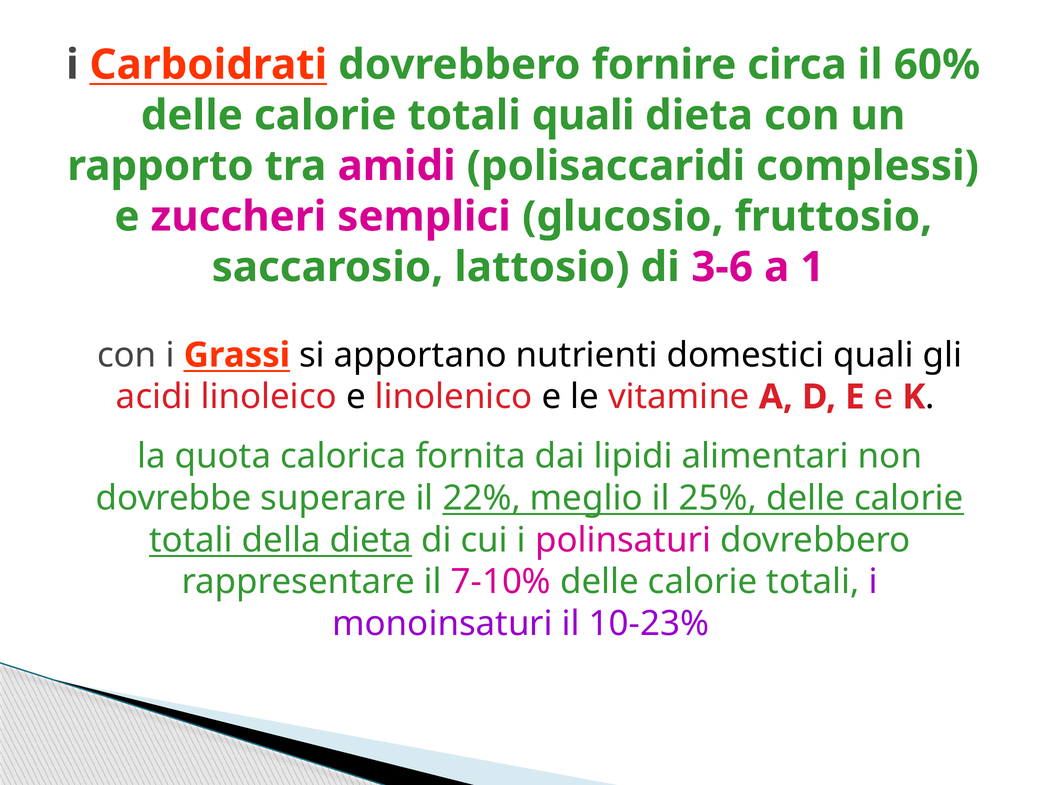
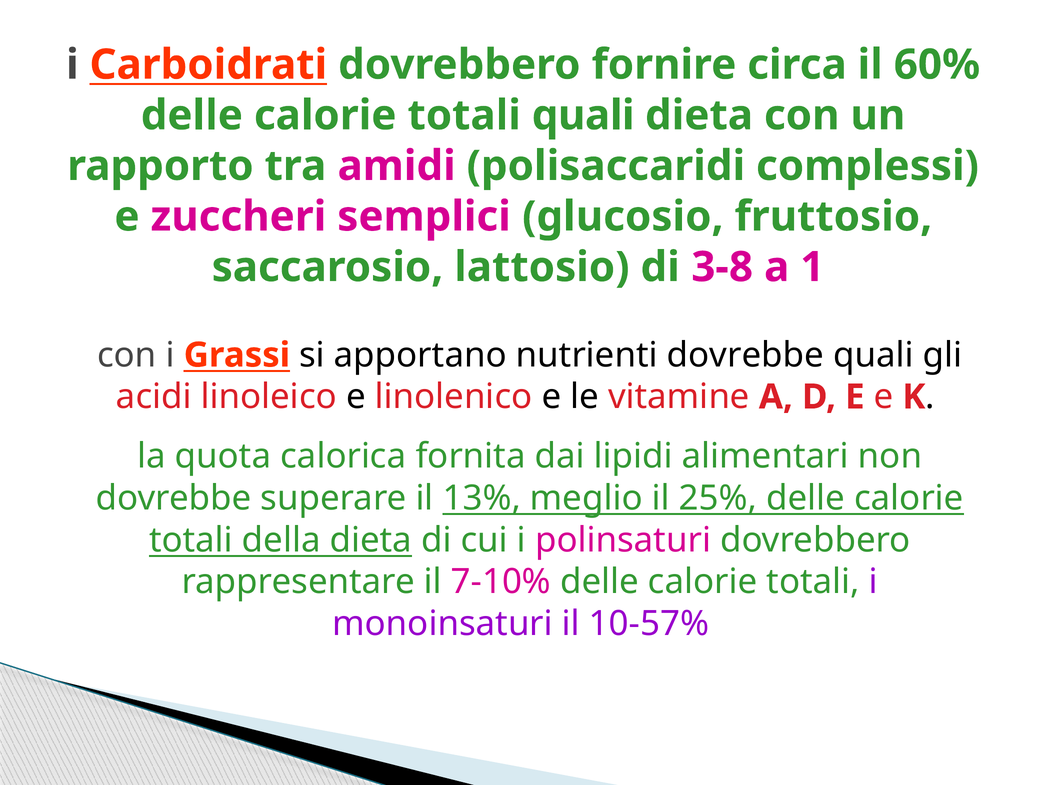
3-6: 3-6 -> 3-8
nutrienti domestici: domestici -> dovrebbe
22%: 22% -> 13%
10-23%: 10-23% -> 10-57%
